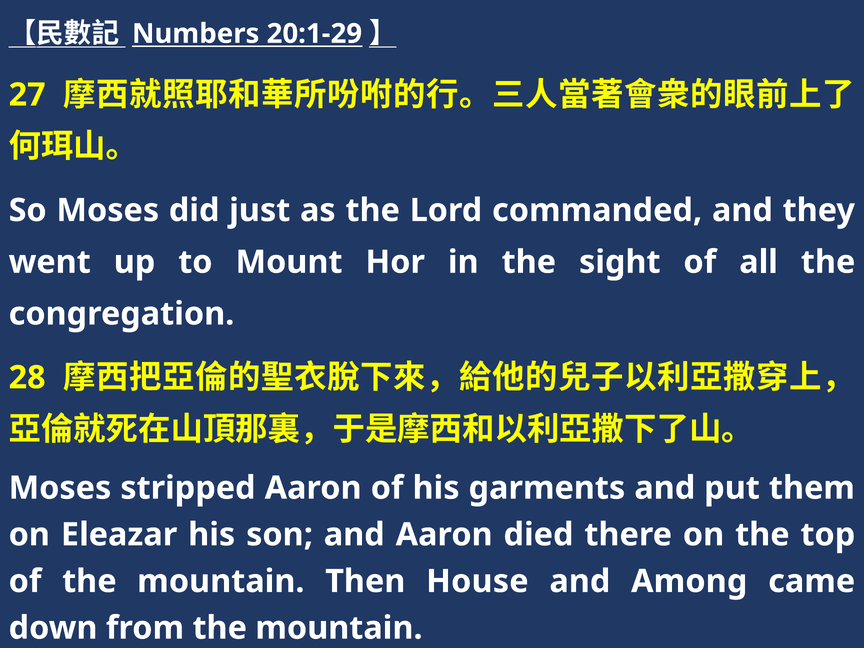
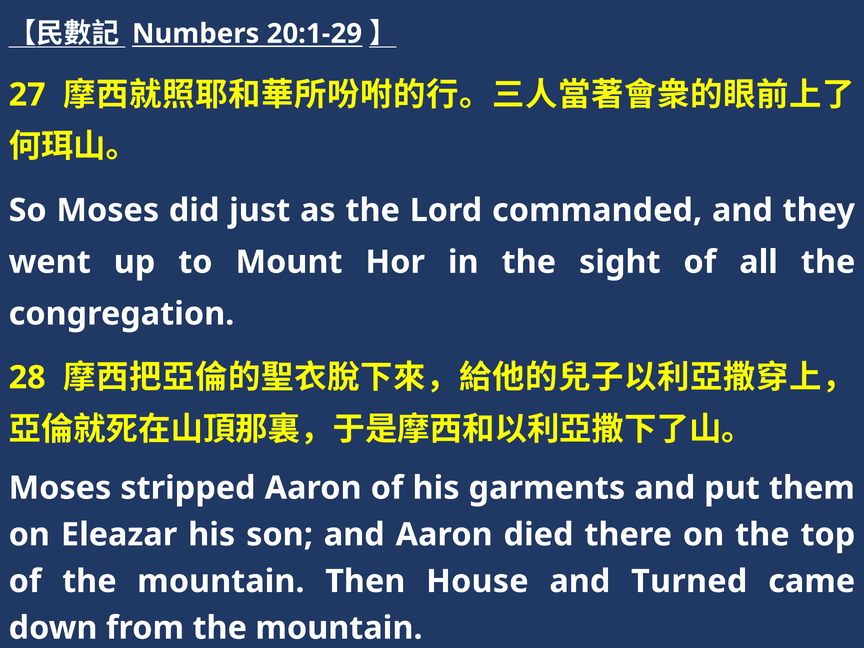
Among: Among -> Turned
